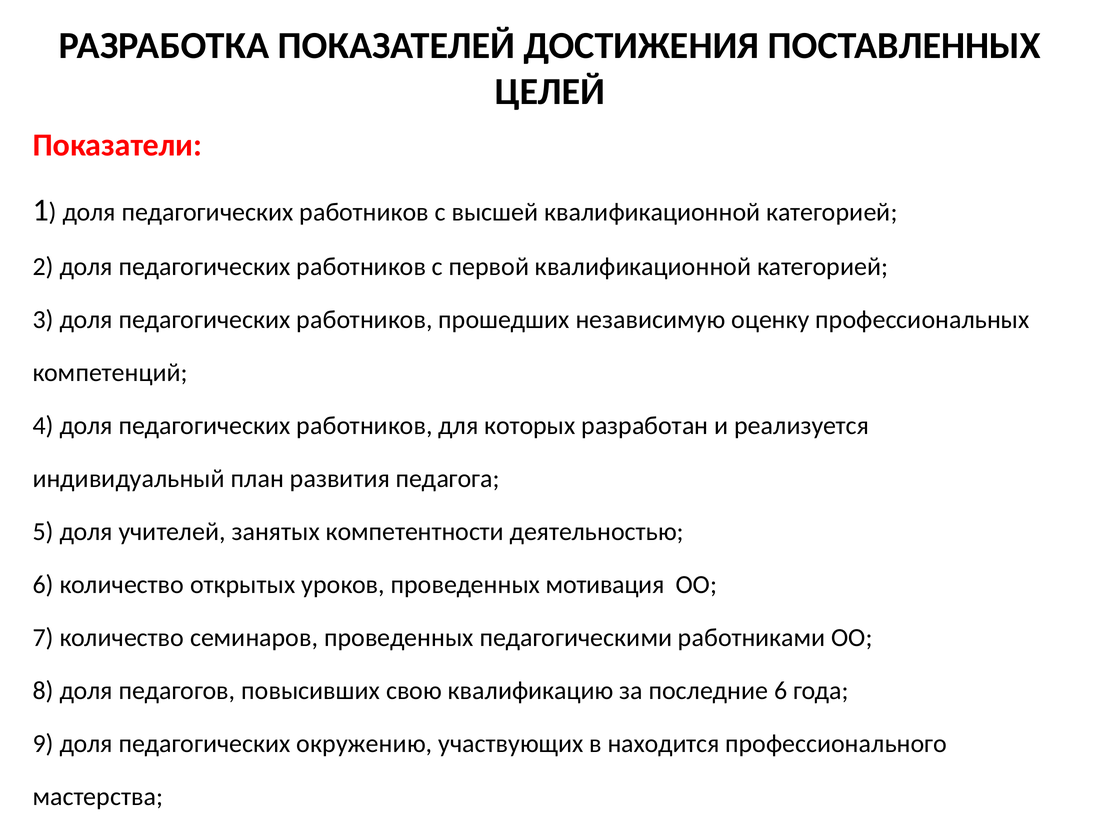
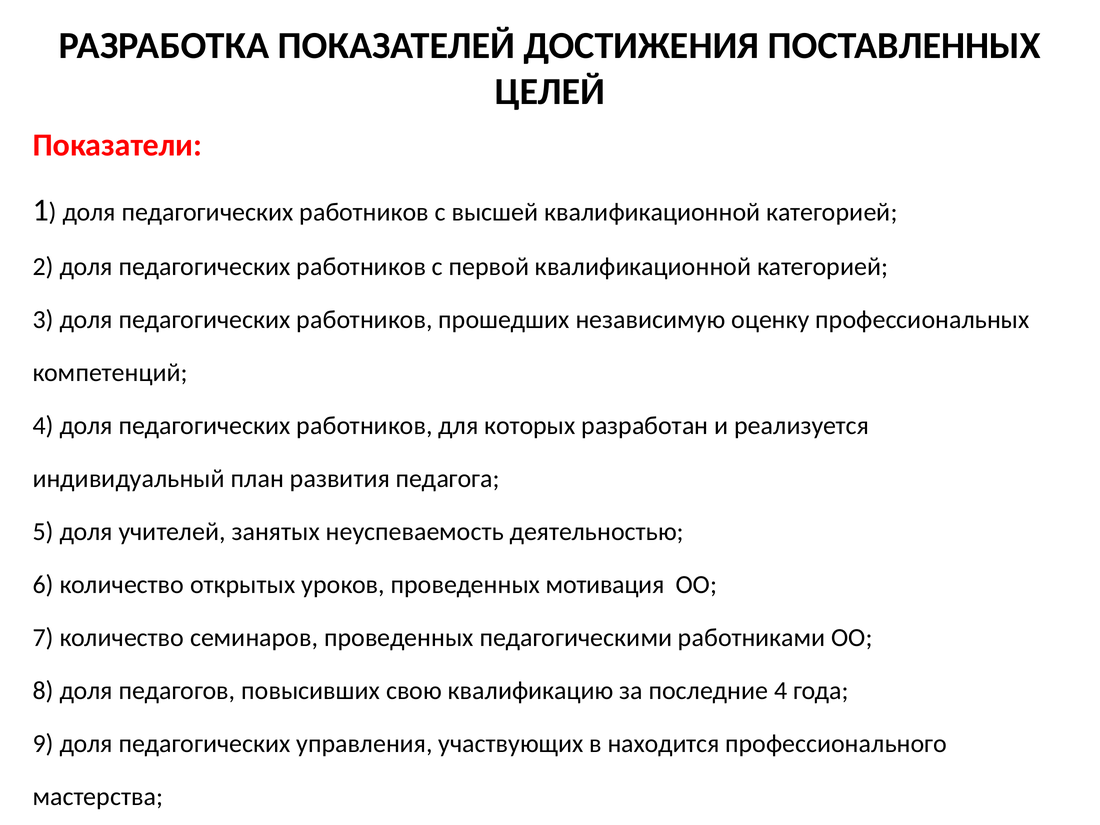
компетентности: компетентности -> неуспеваемость
последние 6: 6 -> 4
окружению: окружению -> управления
